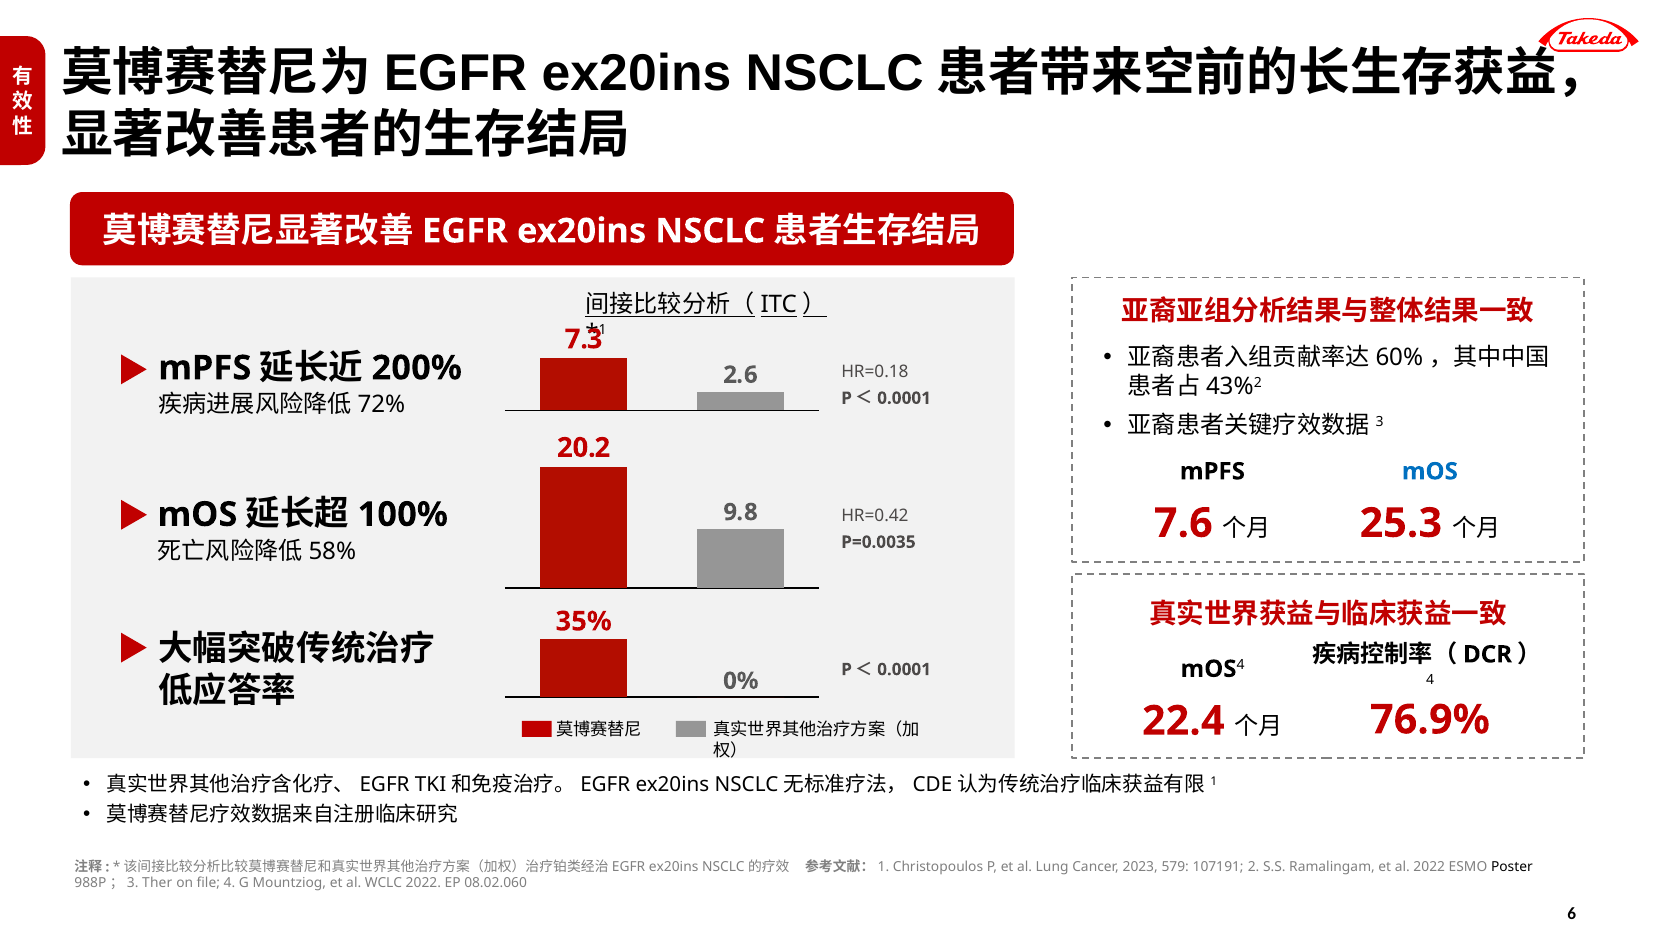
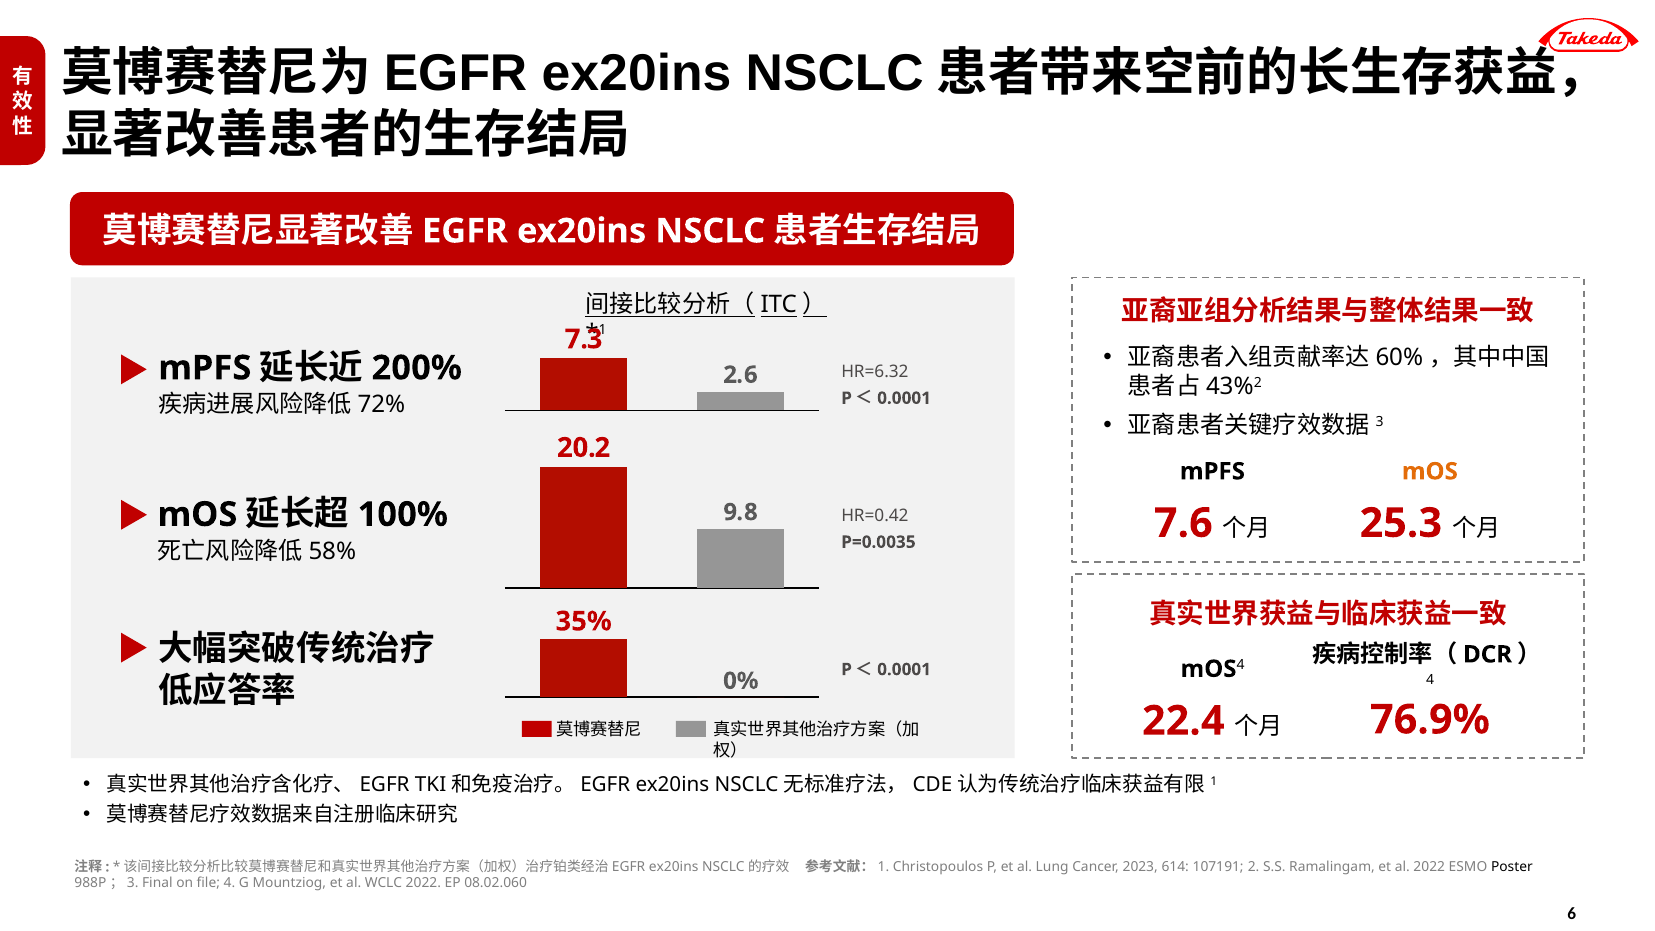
HR=0.18: HR=0.18 -> HR=6.32
mOS at (1430, 471) colour: blue -> orange
579: 579 -> 614
Ther: Ther -> Final
